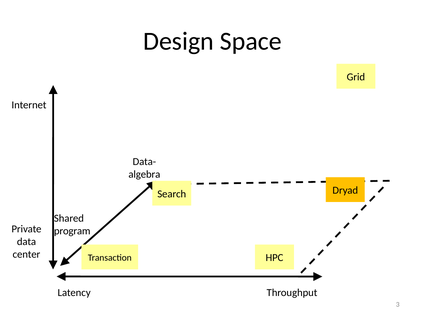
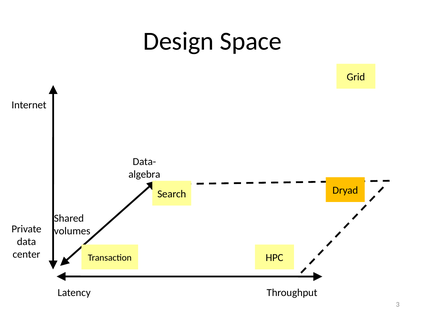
program: program -> volumes
